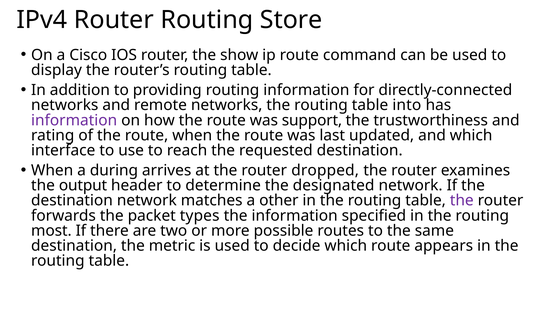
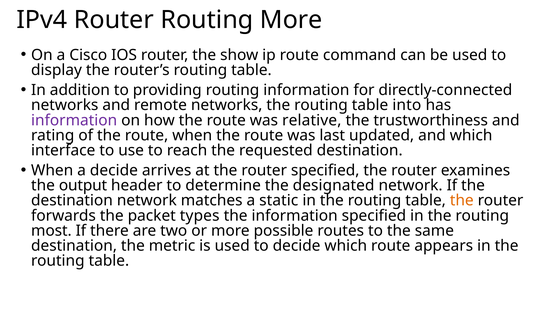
Routing Store: Store -> More
support: support -> relative
a during: during -> decide
router dropped: dropped -> specified
other: other -> static
the at (462, 200) colour: purple -> orange
